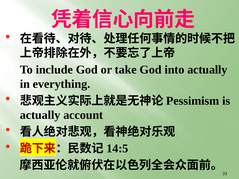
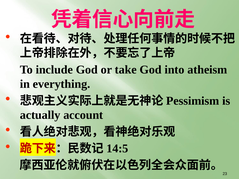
into actually: actually -> atheism
